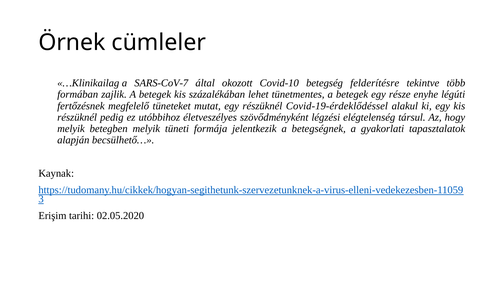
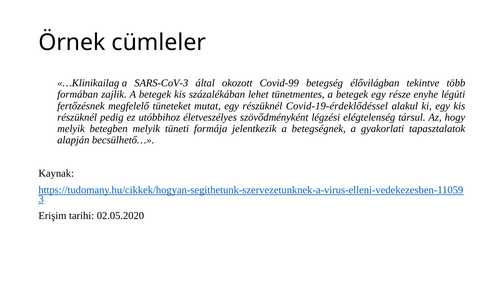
SARS-CoV-7: SARS-CoV-7 -> SARS-CoV-3
Covid-10: Covid-10 -> Covid-99
felderítésre: felderítésre -> élővilágban
